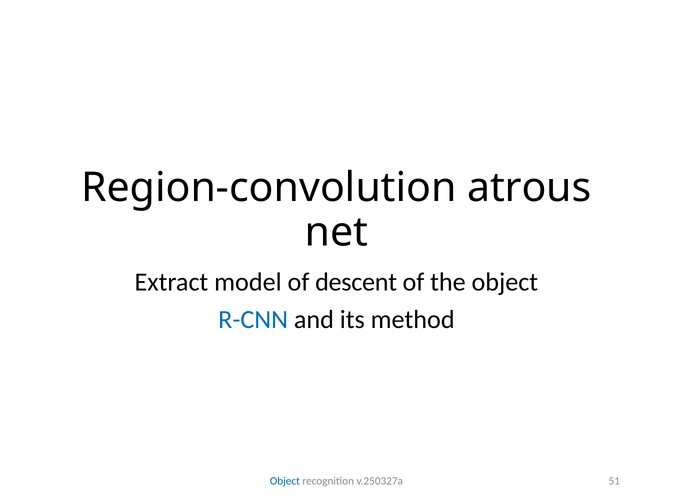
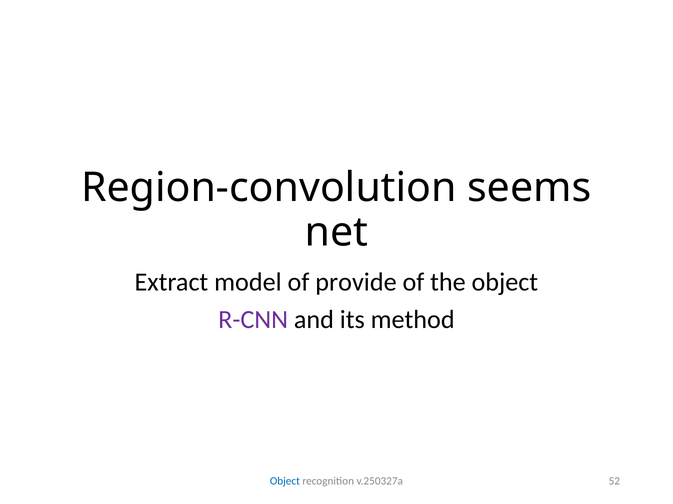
atrous: atrous -> seems
descent: descent -> provide
R-CNN colour: blue -> purple
51: 51 -> 52
